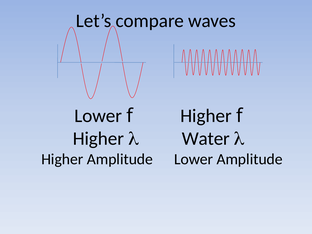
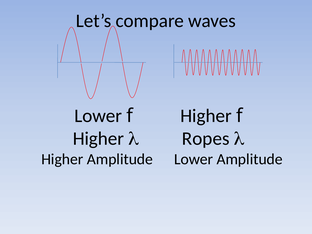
Water: Water -> Ropes
